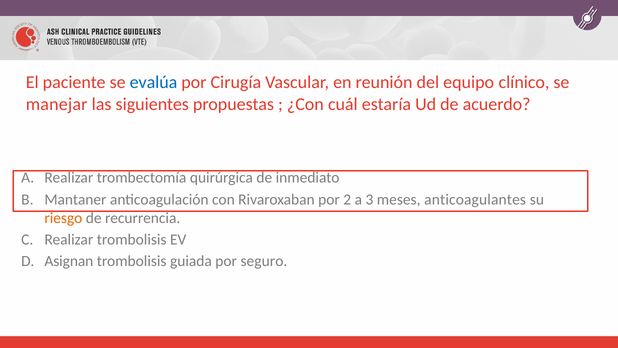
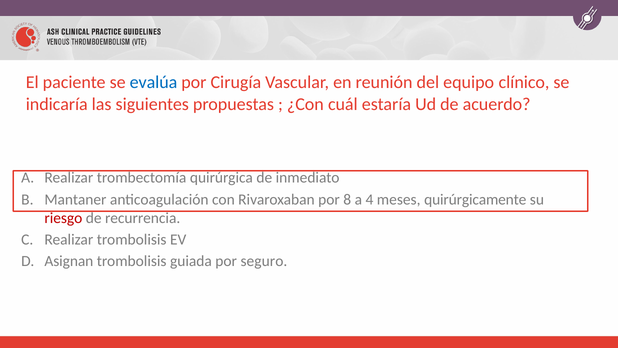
manejar: manejar -> indicaría
2: 2 -> 8
3: 3 -> 4
anticoagulantes: anticoagulantes -> quirúrgicamente
riesgo colour: orange -> red
